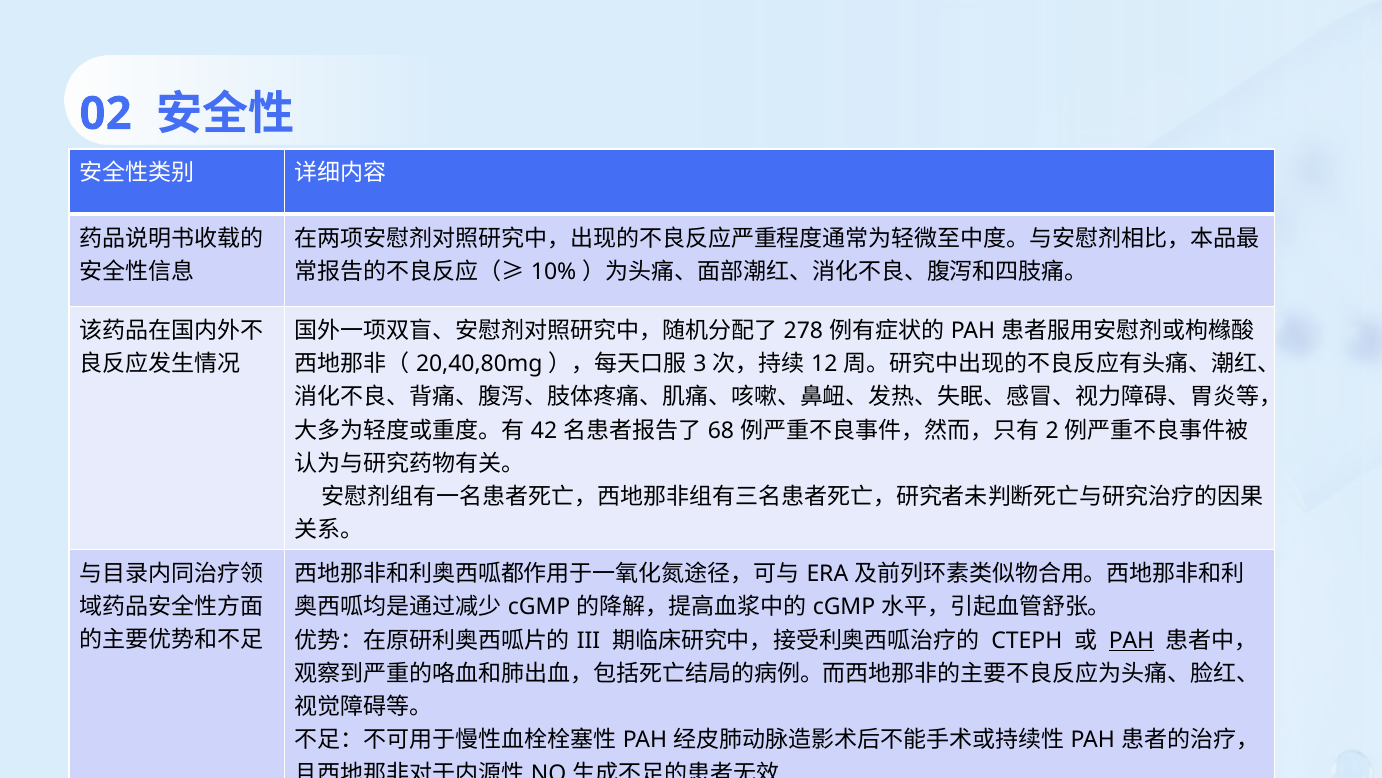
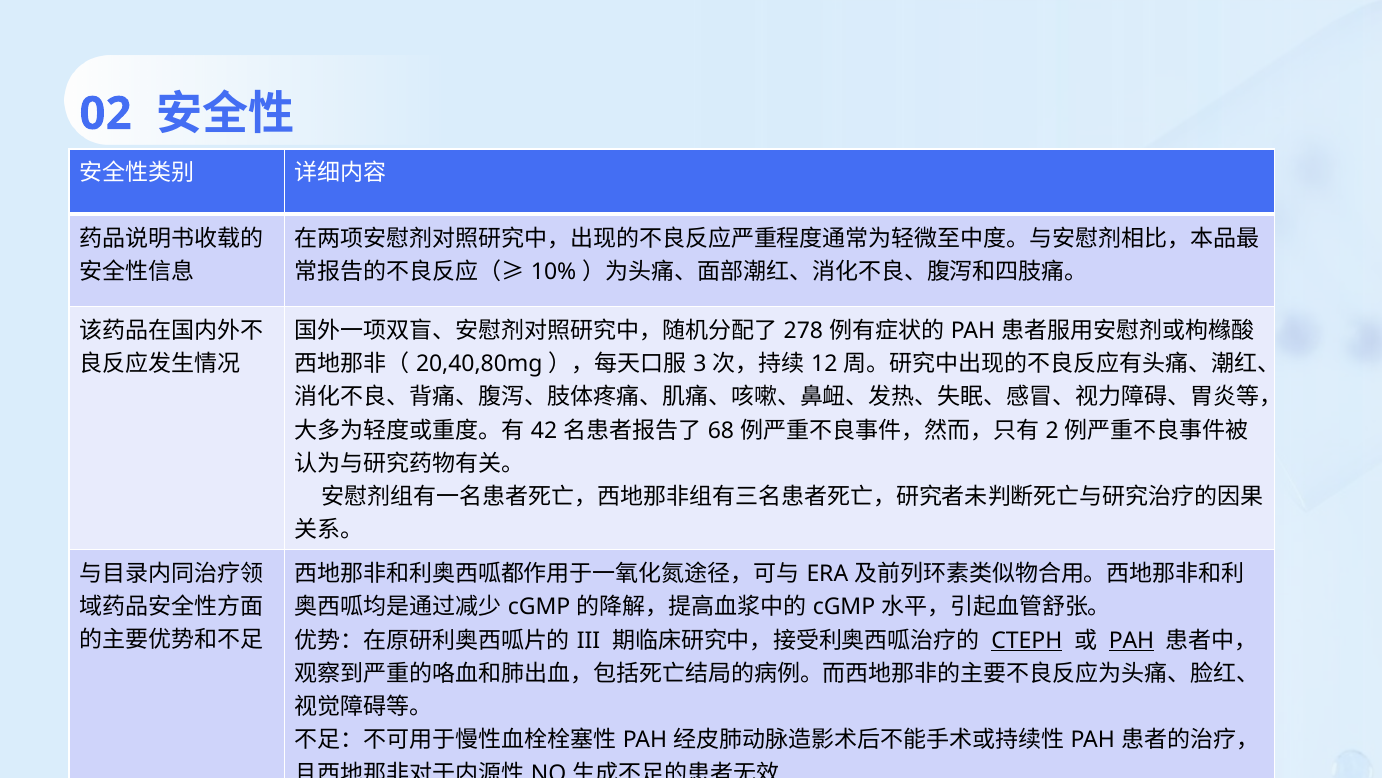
CTEPH underline: none -> present
